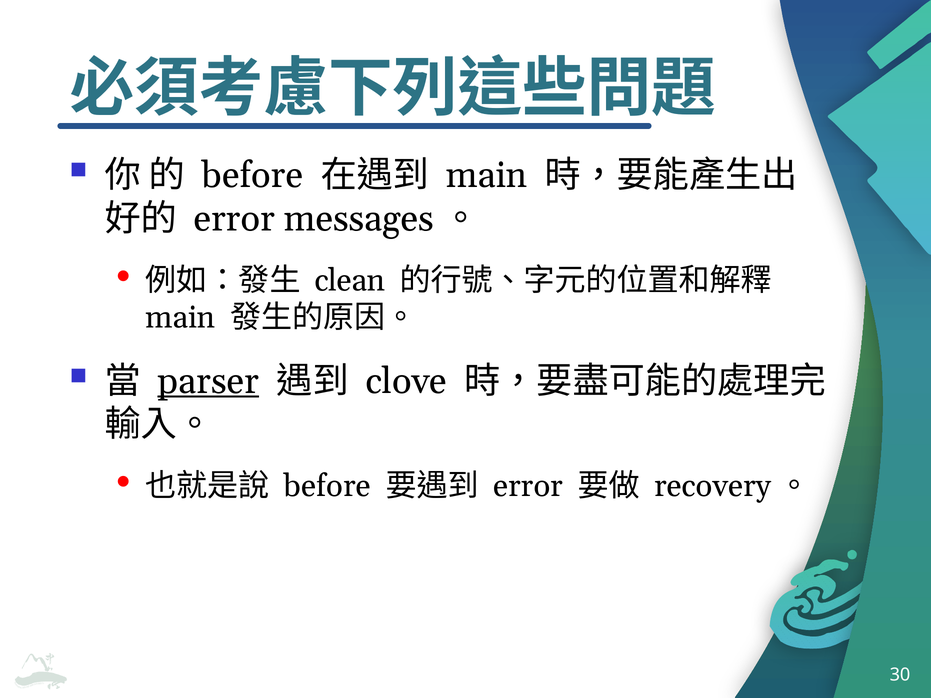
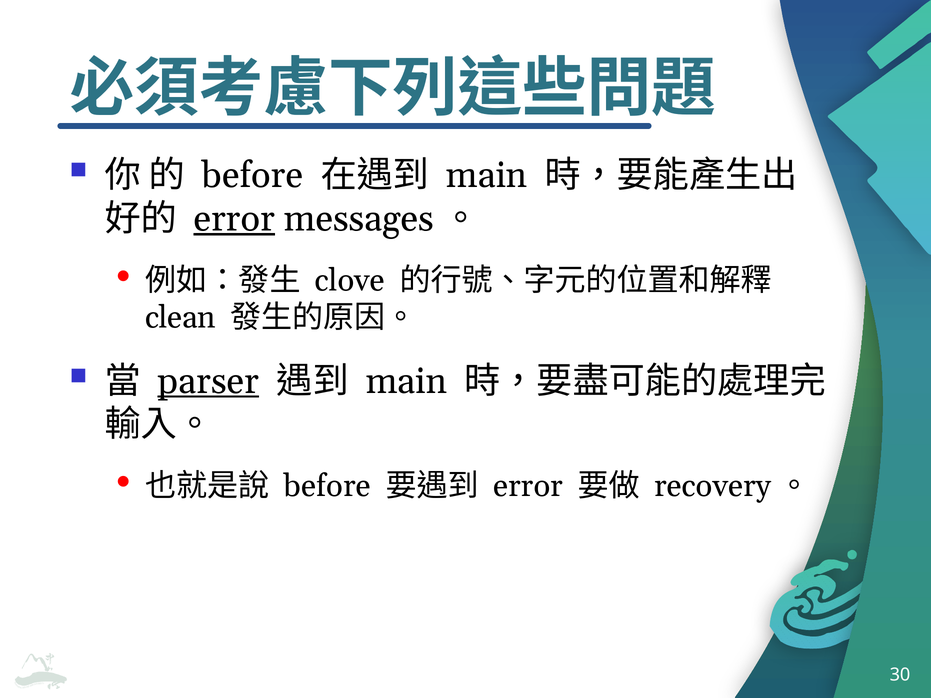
error at (234, 219) underline: none -> present
clean: clean -> clove
main at (180, 318): main -> clean
clove at (406, 381): clove -> main
